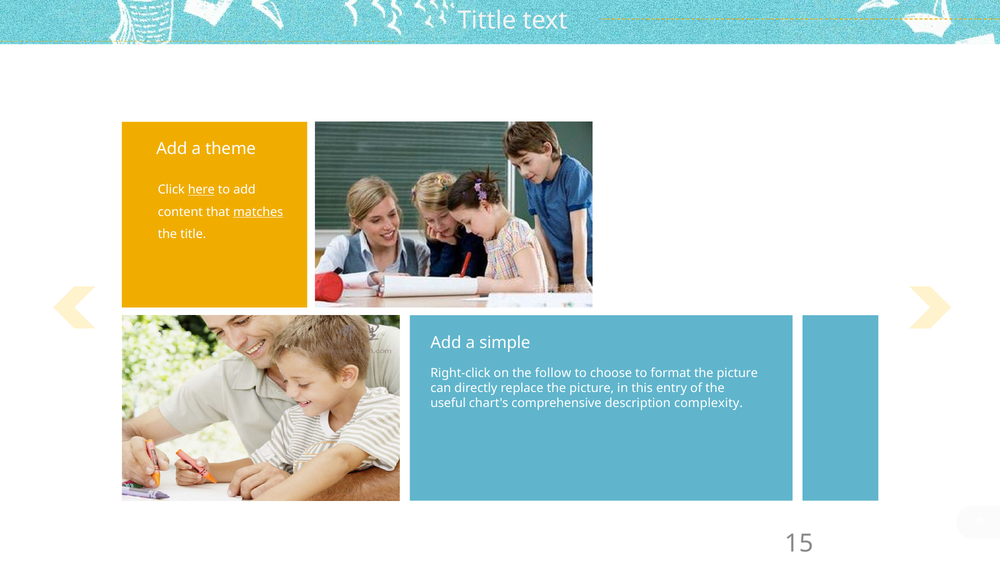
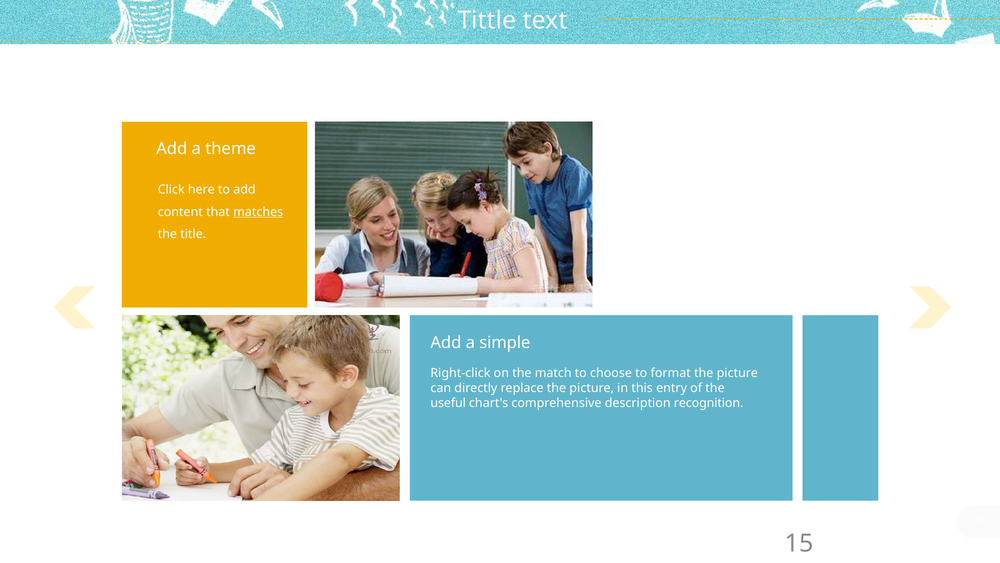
here underline: present -> none
follow: follow -> match
complexity: complexity -> recognition
